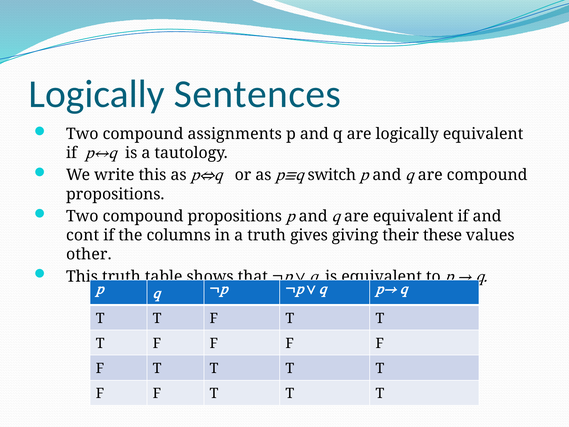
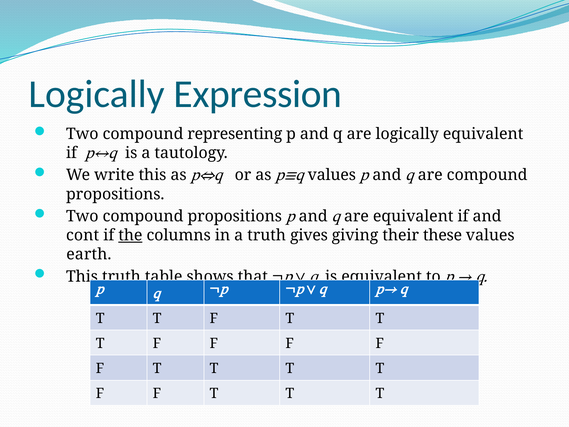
Sentences: Sentences -> Expression
assignments: assignments -> representing
switch at (332, 175): switch -> values
the underline: none -> present
other: other -> earth
